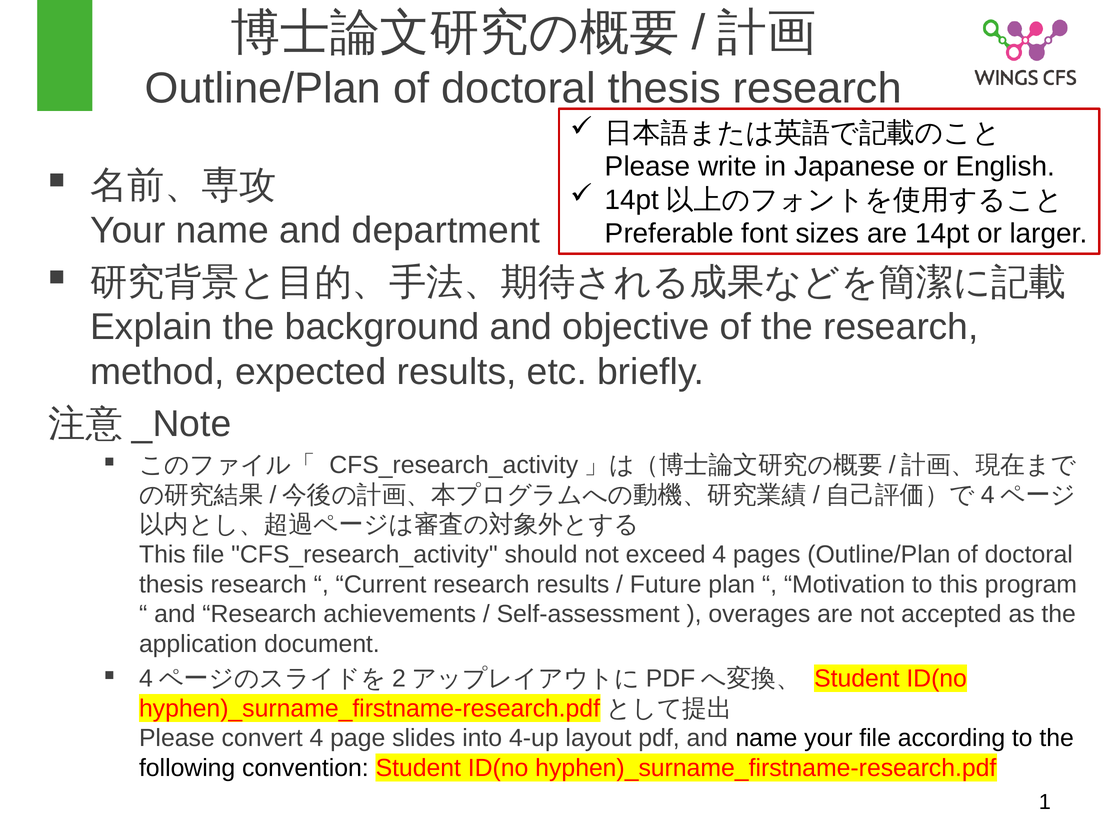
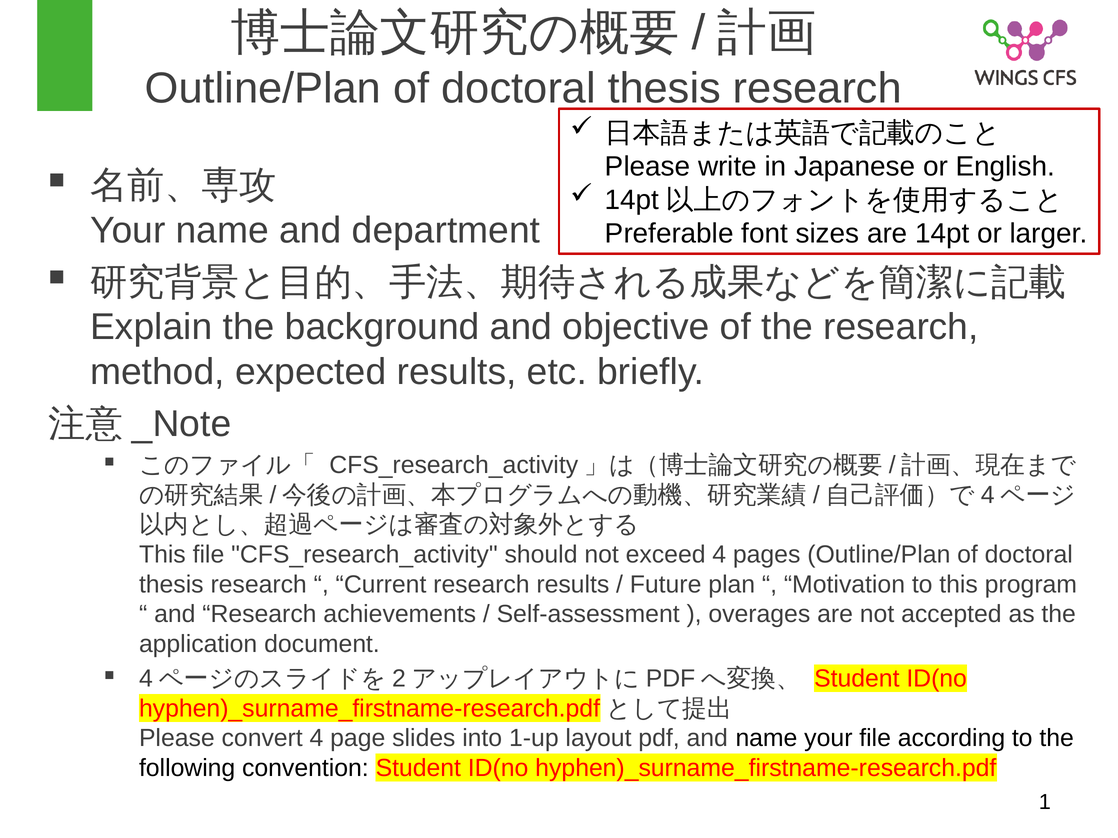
4-up: 4-up -> 1-up
